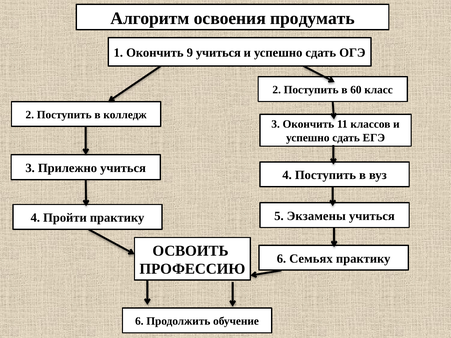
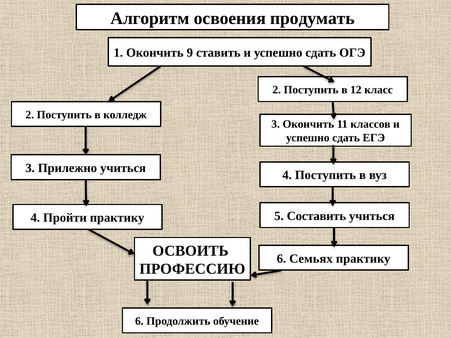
9 учиться: учиться -> ставить
60: 60 -> 12
Экзамены: Экзамены -> Составить
